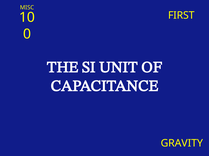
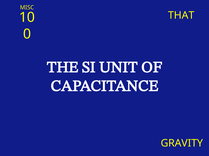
FIRST: FIRST -> THAT
